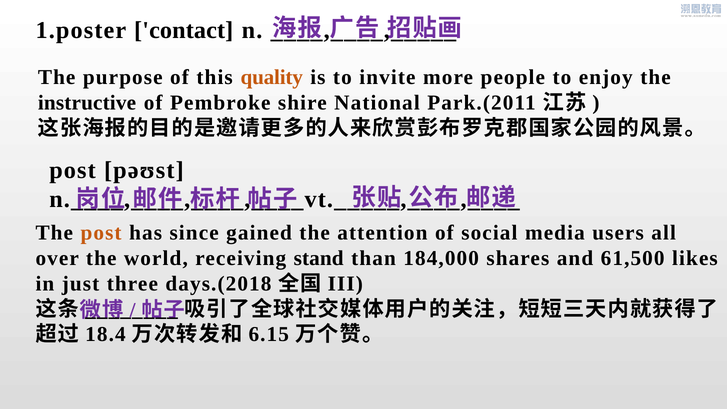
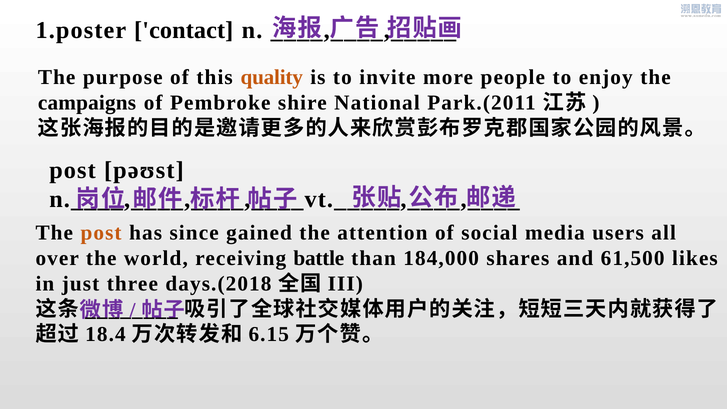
instructive: instructive -> campaigns
stand: stand -> battle
